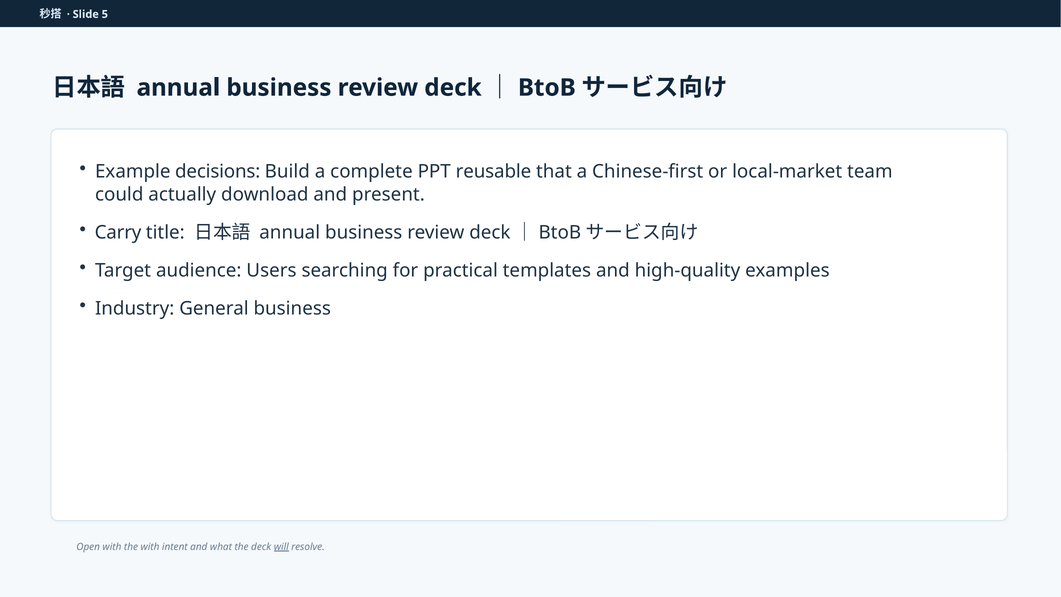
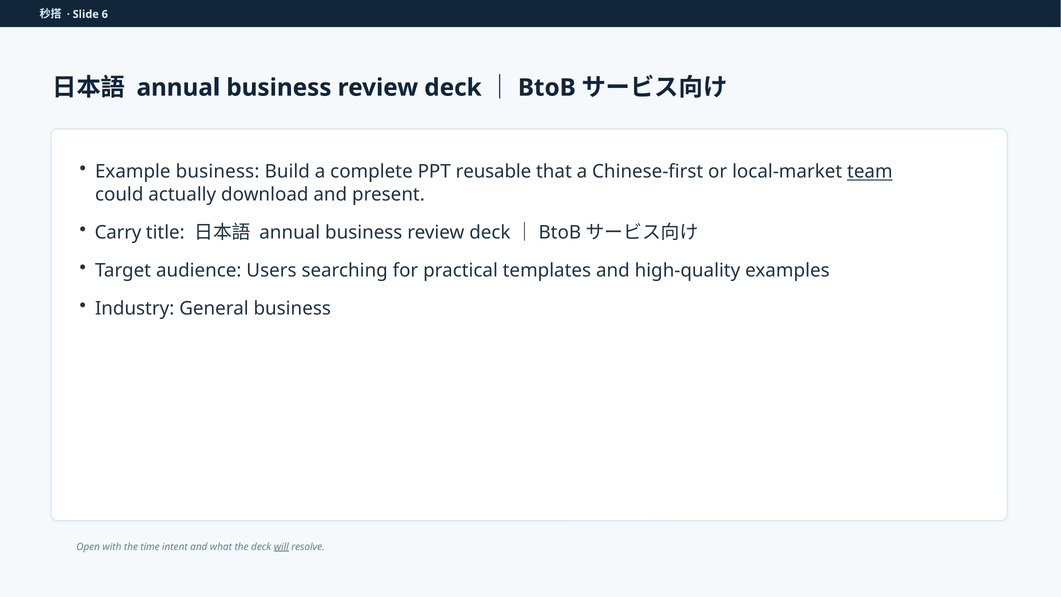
5: 5 -> 6
Example decisions: decisions -> business
team underline: none -> present
the with: with -> time
